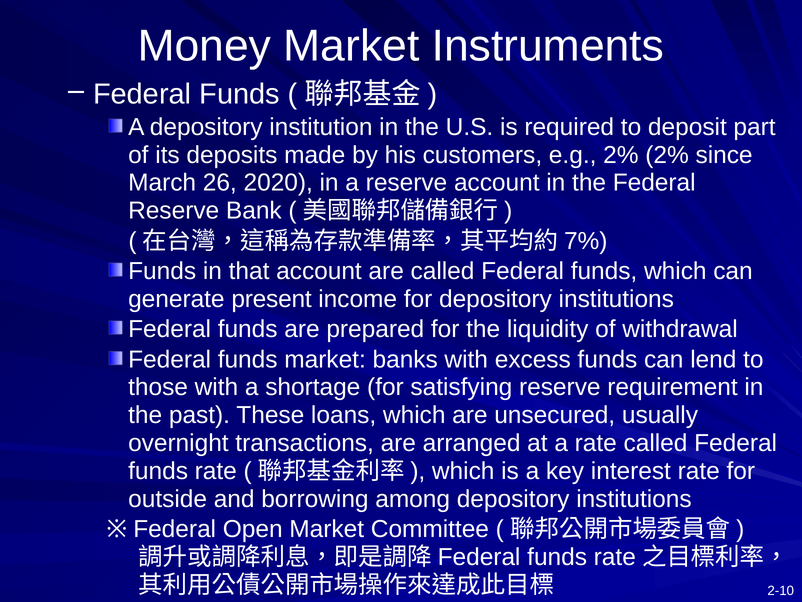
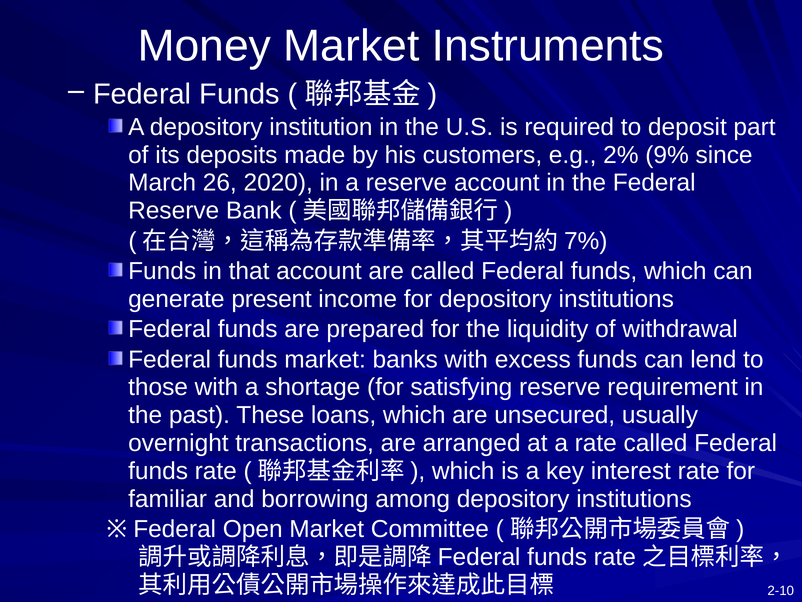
2% 2%: 2% -> 9%
outside: outside -> familiar
